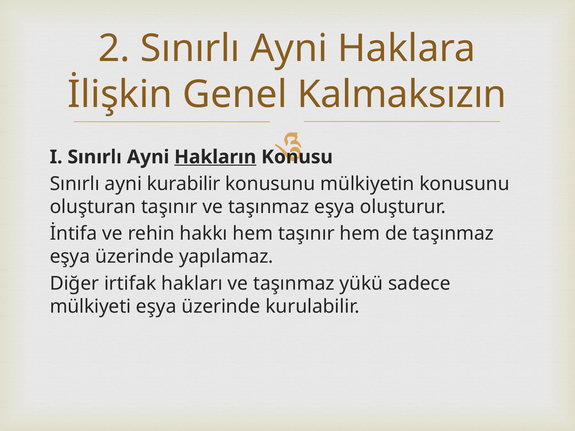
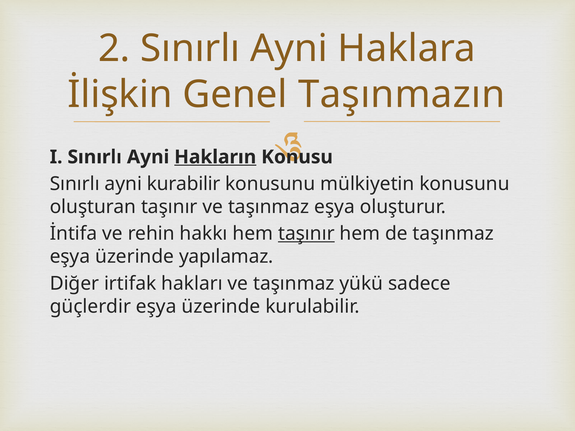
Kalmaksızın: Kalmaksızın -> Taşınmazın
taşınır at (306, 234) underline: none -> present
mülkiyeti: mülkiyeti -> güçlerdir
